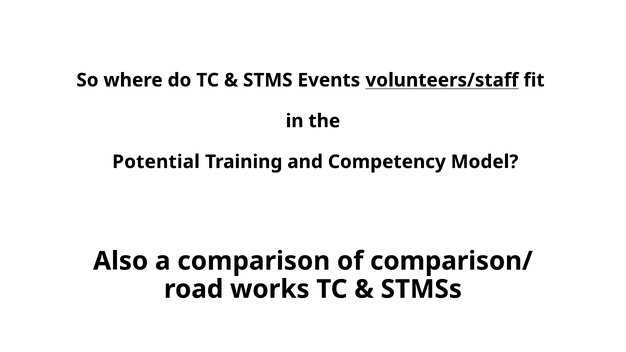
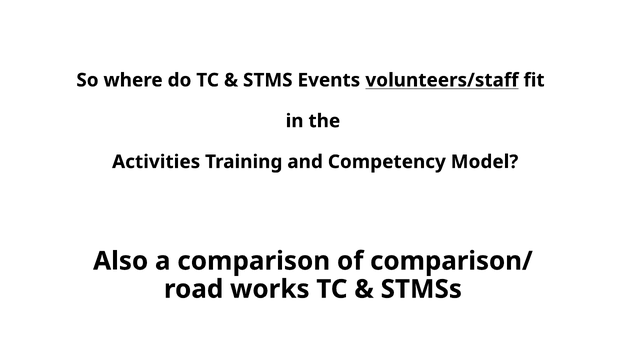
Potential: Potential -> Activities
